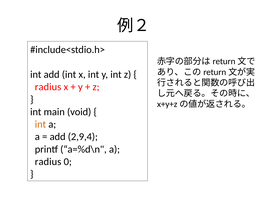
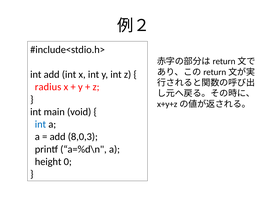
int at (40, 124) colour: orange -> blue
2,9,4: 2,9,4 -> 8,0,3
radius at (48, 162): radius -> height
